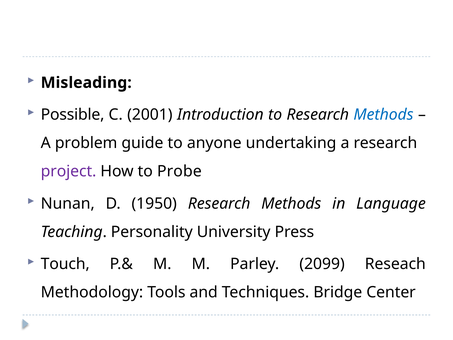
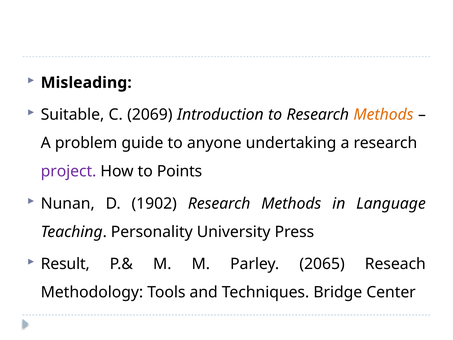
Possible: Possible -> Suitable
2001: 2001 -> 2069
Methods at (383, 115) colour: blue -> orange
Probe: Probe -> Points
1950: 1950 -> 1902
Touch: Touch -> Result
2099: 2099 -> 2065
